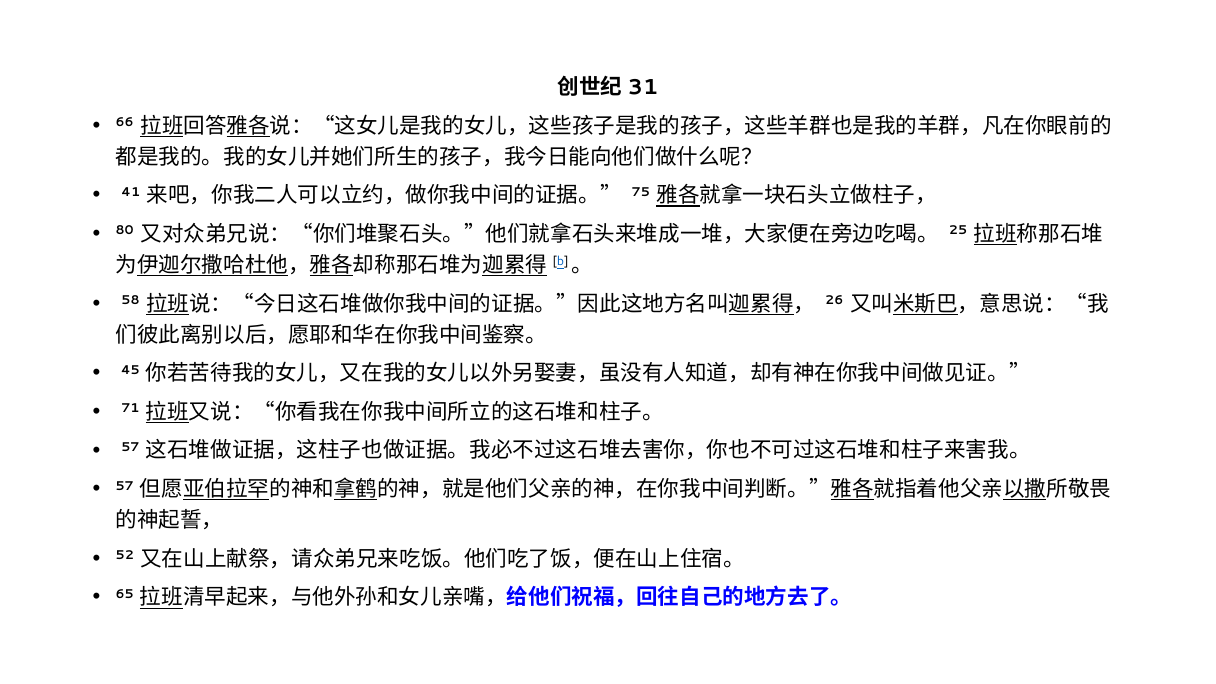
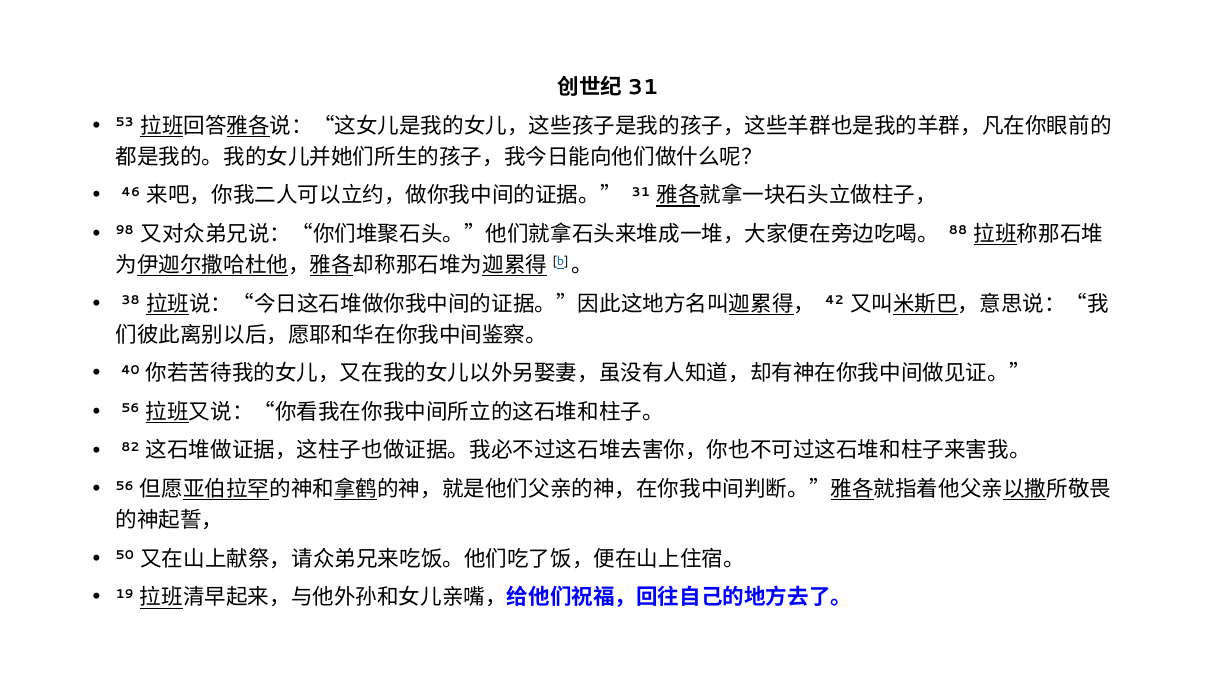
66: 66 -> 53
41: 41 -> 46
75: 75 -> 31
80: 80 -> 98
25: 25 -> 88
58: 58 -> 38
26: 26 -> 42
45: 45 -> 40
71 at (130, 409): 71 -> 56
57 at (130, 447): 57 -> 82
57 at (125, 486): 57 -> 56
52: 52 -> 50
65: 65 -> 19
